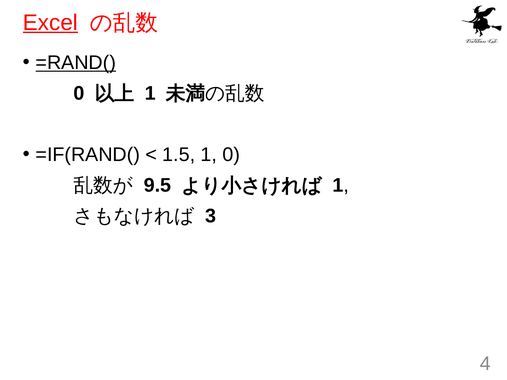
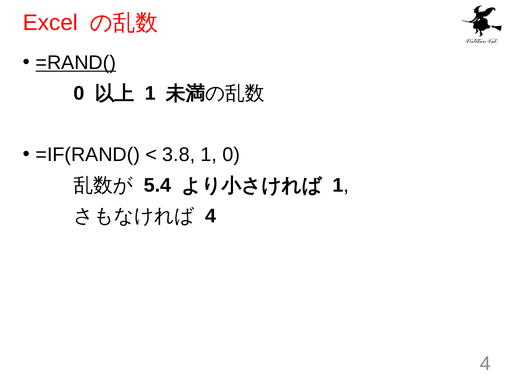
Excel underline: present -> none
1.5: 1.5 -> 3.8
9.5: 9.5 -> 5.4
3 at (211, 216): 3 -> 4
